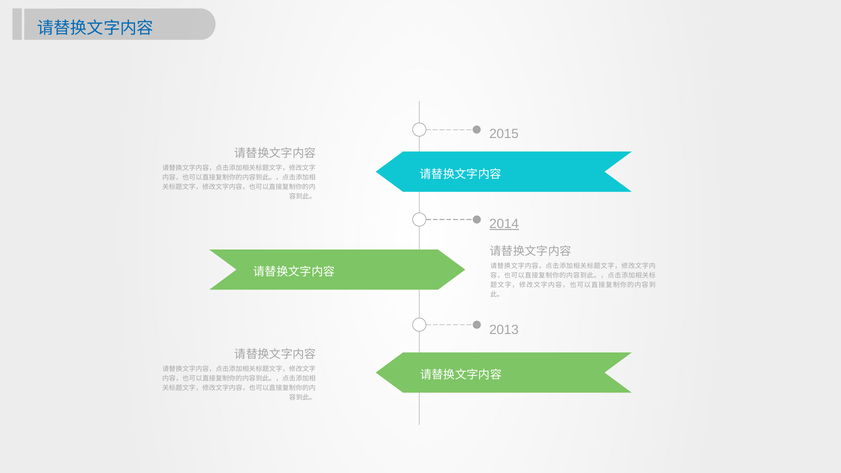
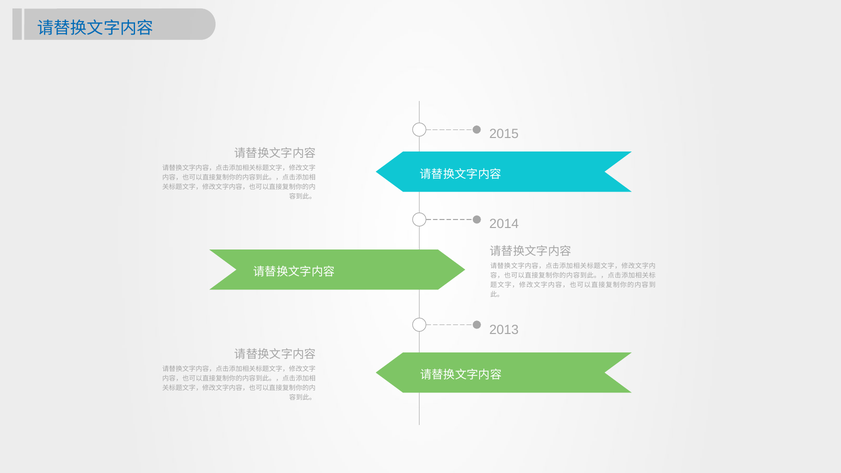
2014 underline: present -> none
